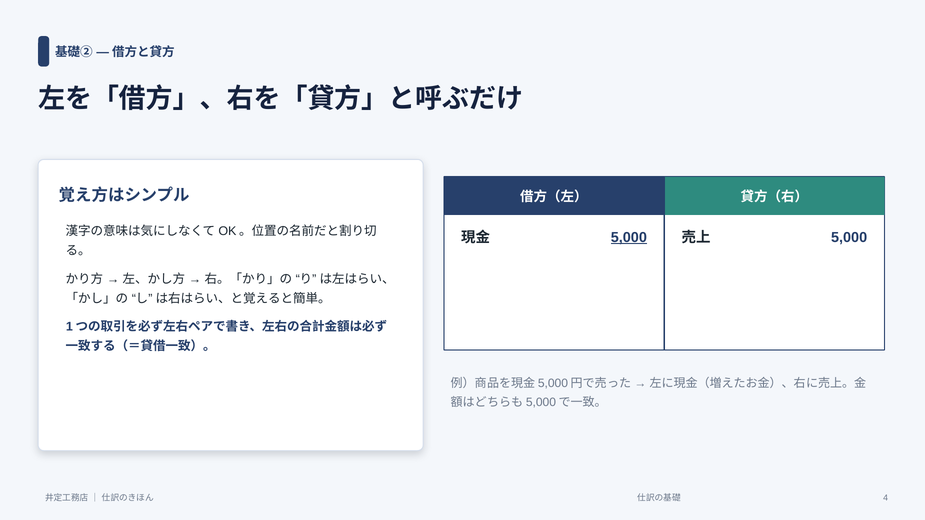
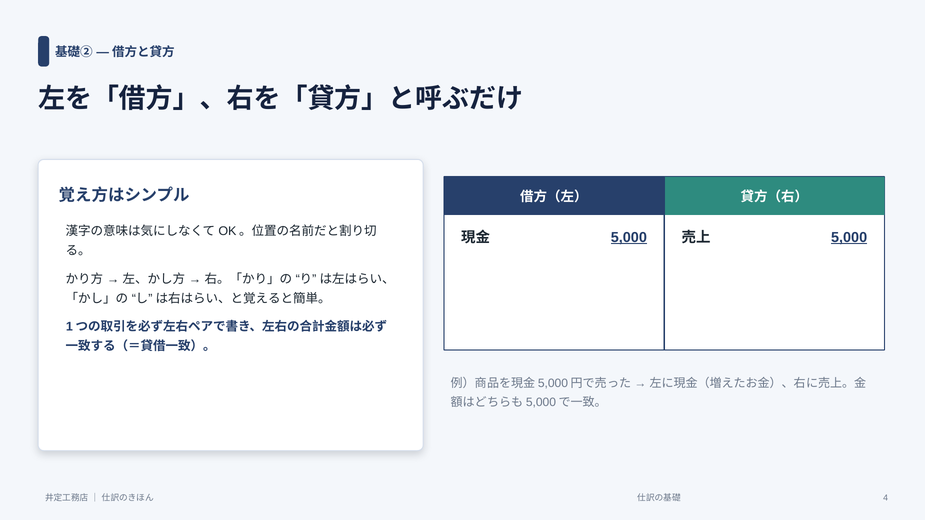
5,000 at (849, 238) underline: none -> present
